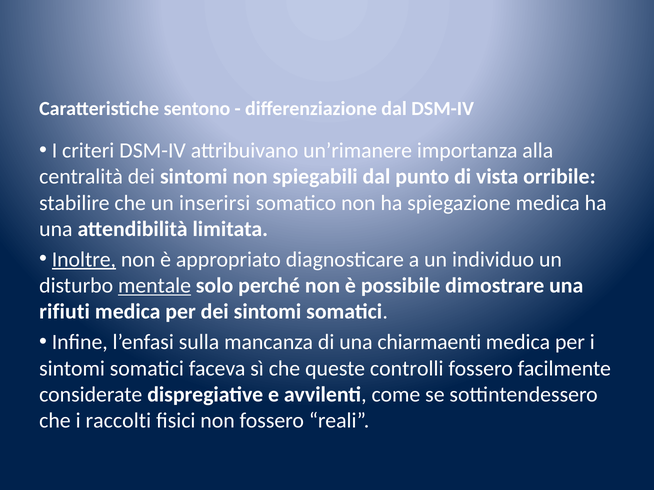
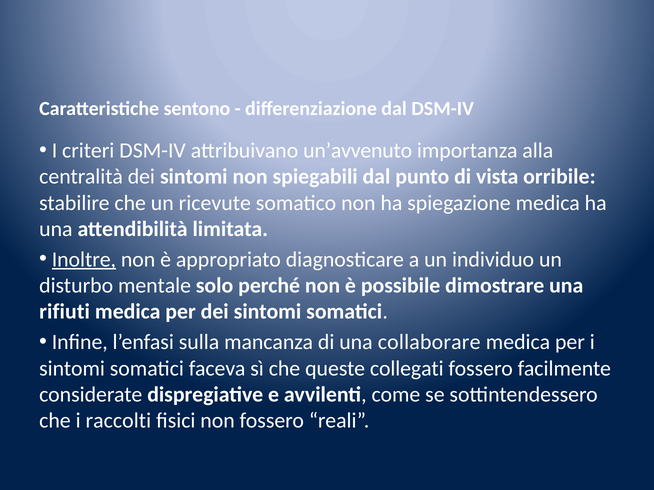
un’rimanere: un’rimanere -> un’avvenuto
inserirsi: inserirsi -> ricevute
mentale underline: present -> none
chiarmaenti: chiarmaenti -> collaborare
controlli: controlli -> collegati
